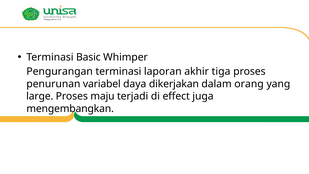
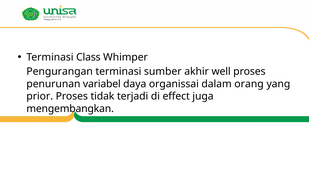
Basic: Basic -> Class
laporan: laporan -> sumber
tiga: tiga -> well
dikerjakan: dikerjakan -> organissai
large: large -> prior
maju: maju -> tidak
